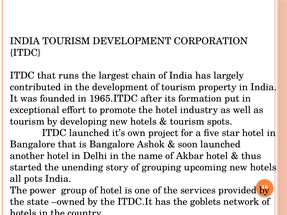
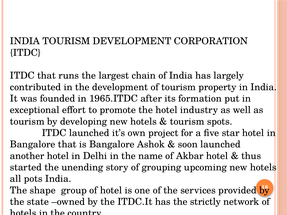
power: power -> shape
goblets: goblets -> strictly
